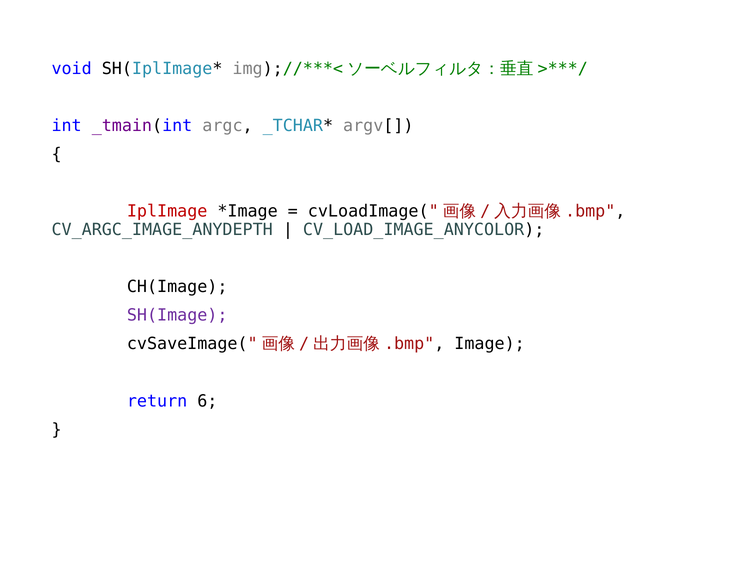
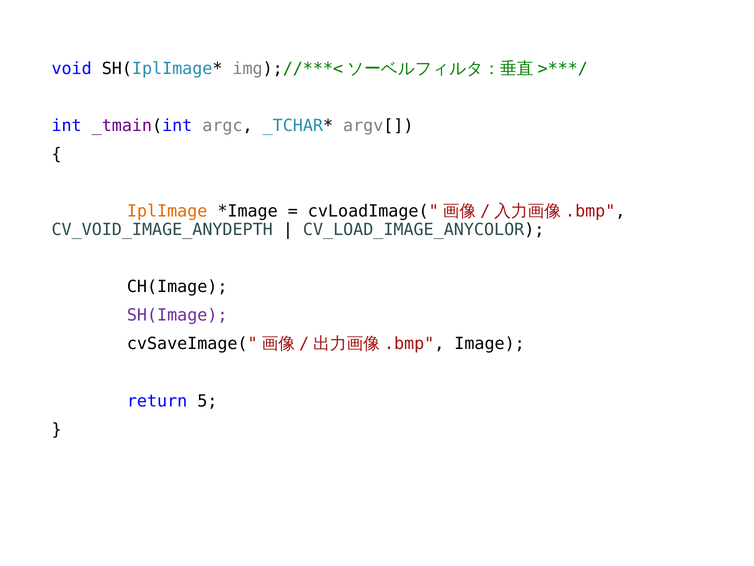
IplImage colour: red -> orange
CV_ARGC_IMAGE_ANYDEPTH: CV_ARGC_IMAGE_ANYDEPTH -> CV_VOID_IMAGE_ANYDEPTH
6: 6 -> 5
